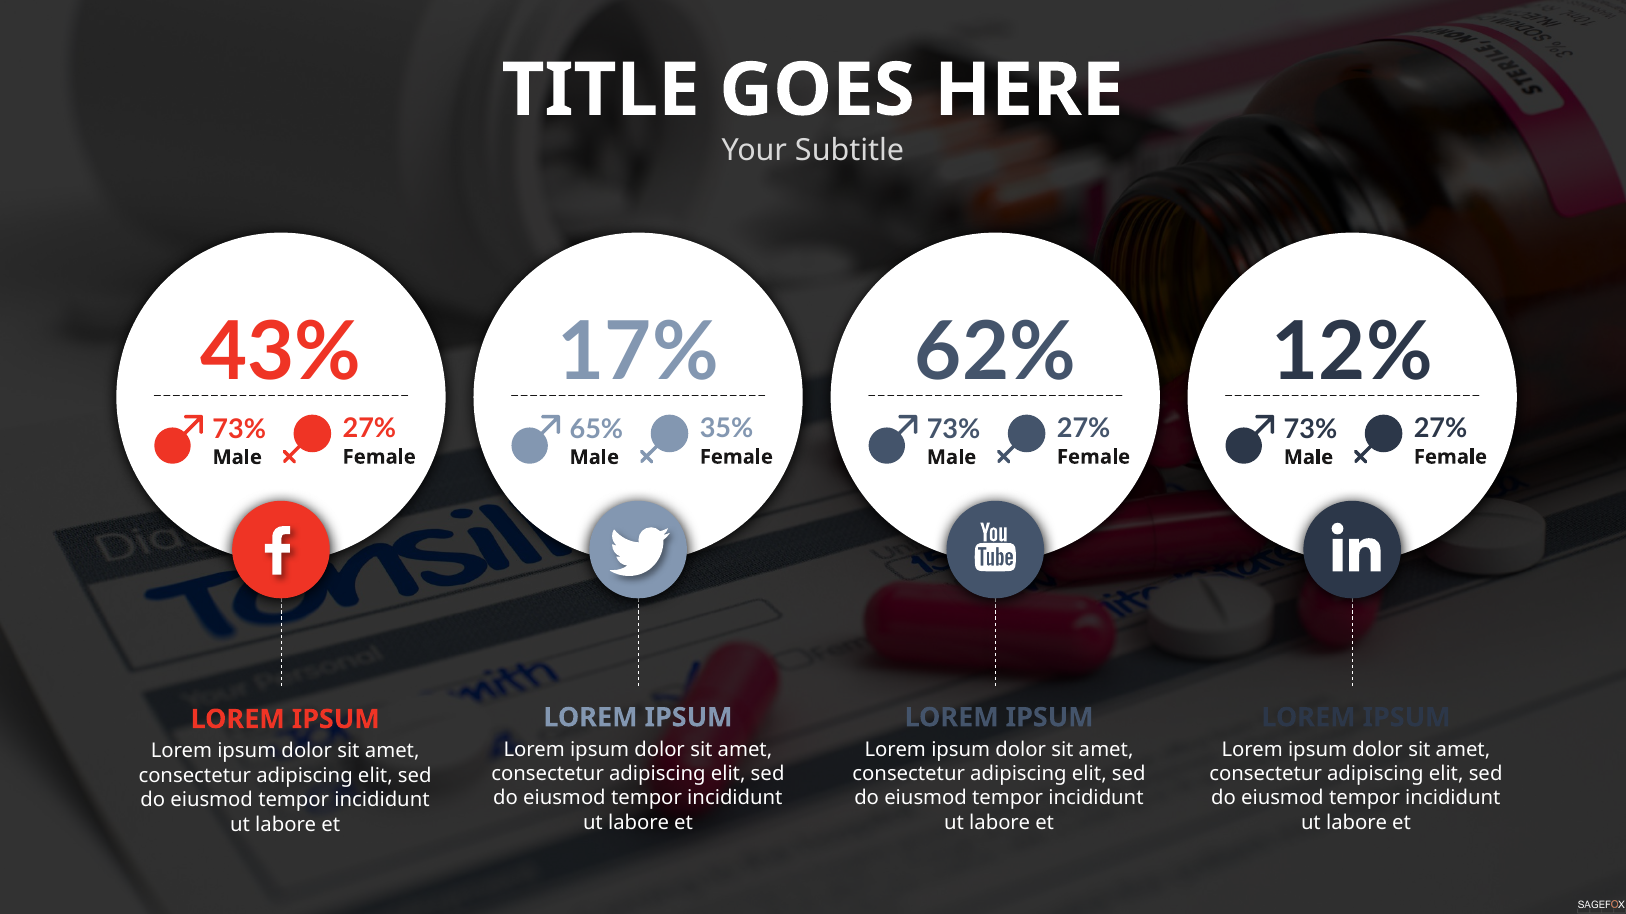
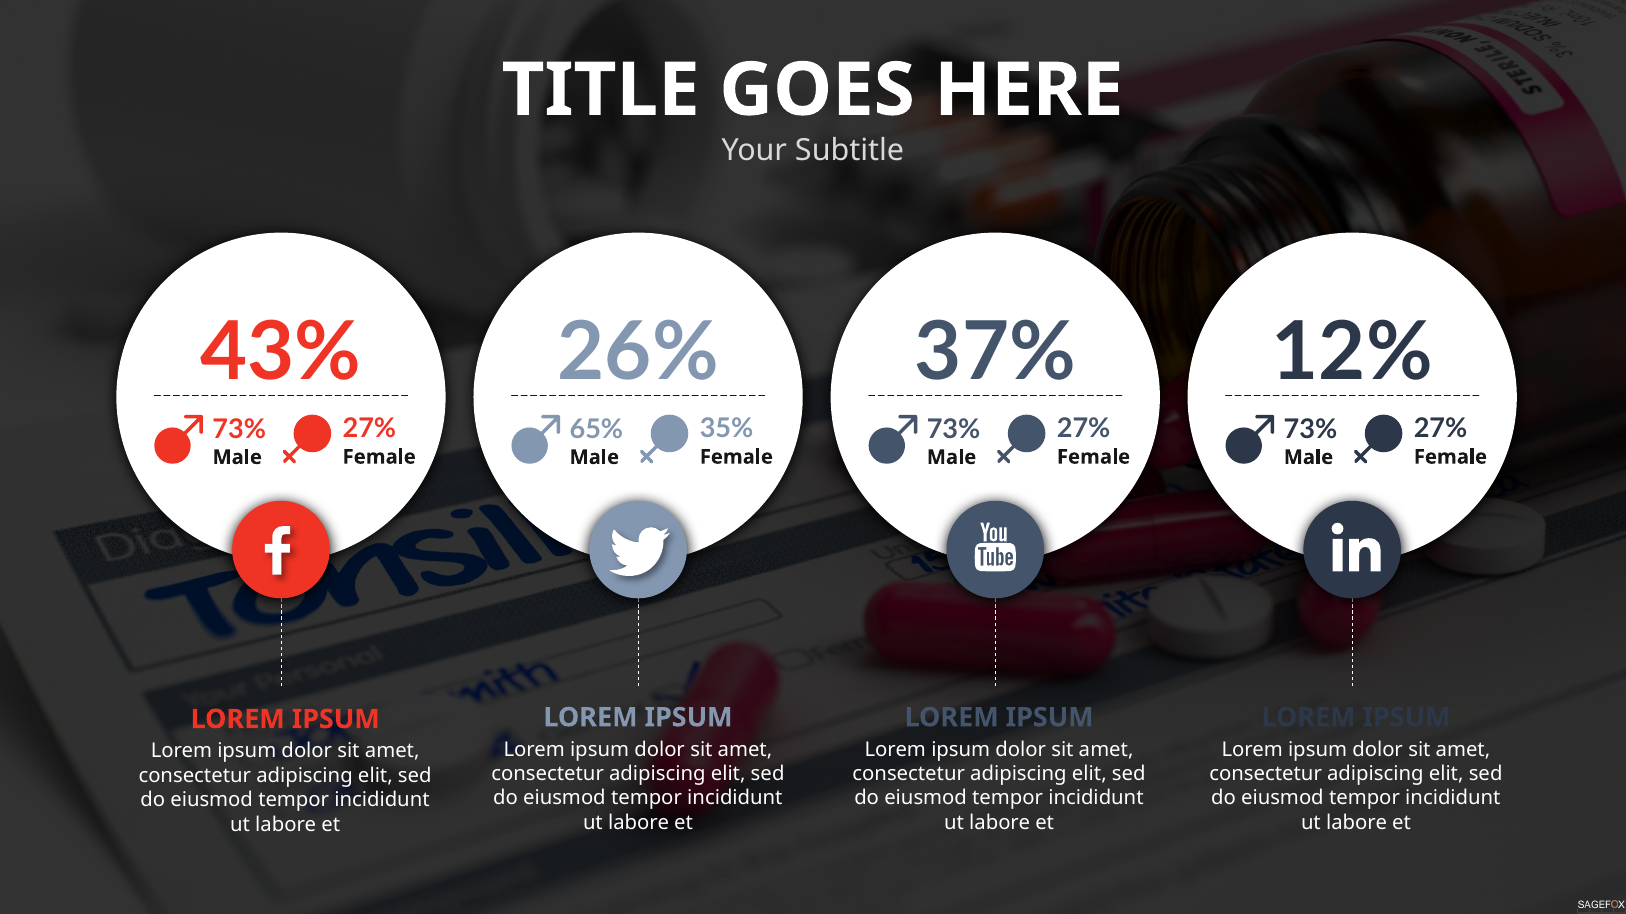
17%: 17% -> 26%
62%: 62% -> 37%
